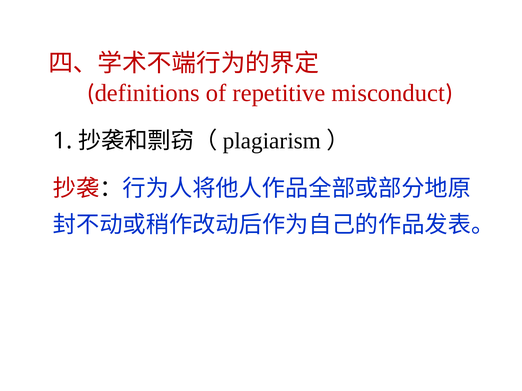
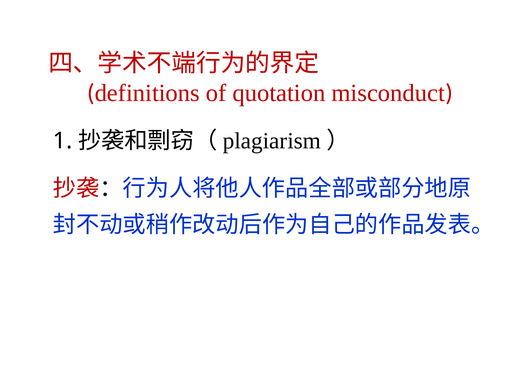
repetitive: repetitive -> quotation
